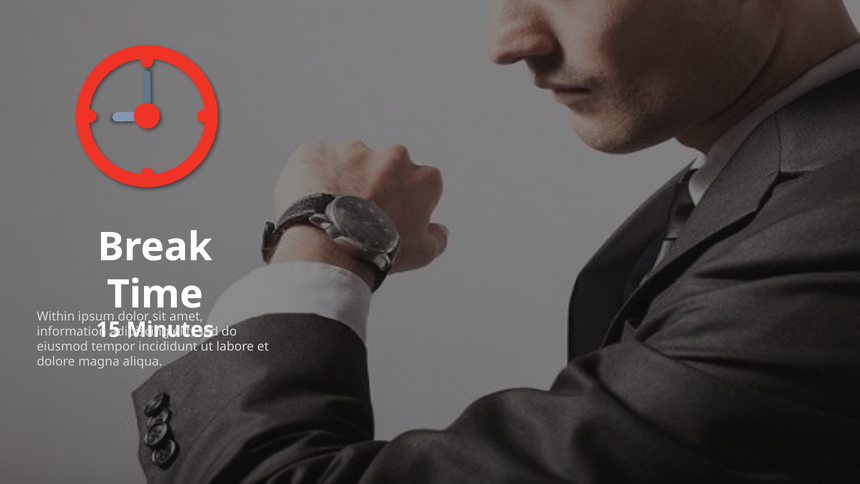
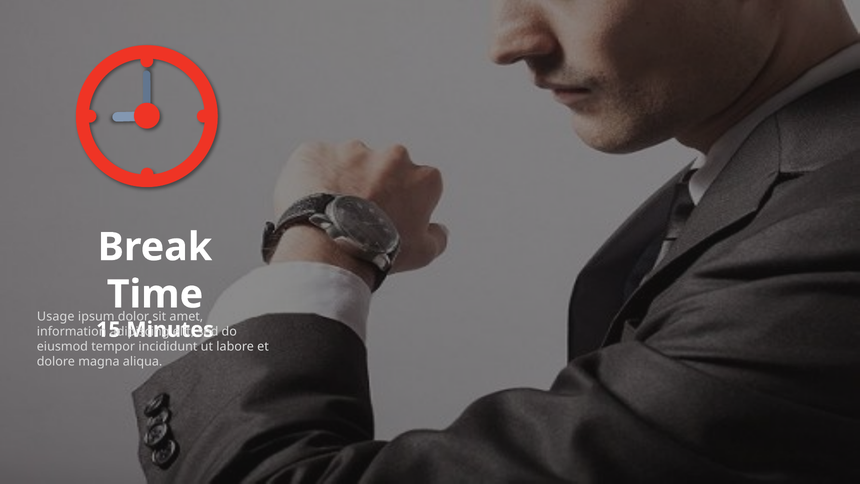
Within: Within -> Usage
